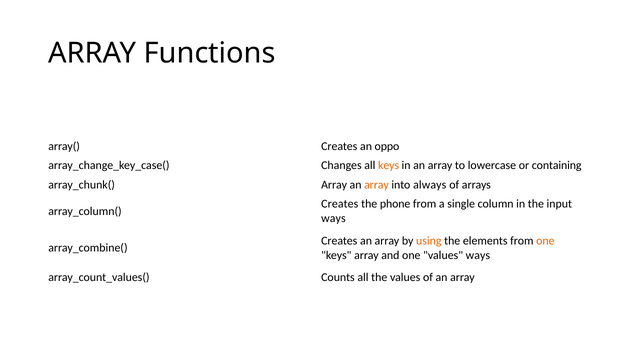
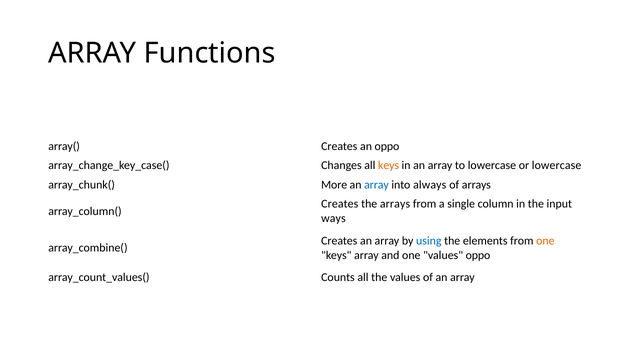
or containing: containing -> lowercase
Array at (334, 185): Array -> More
array at (376, 185) colour: orange -> blue
the phone: phone -> arrays
using colour: orange -> blue
values ways: ways -> oppo
